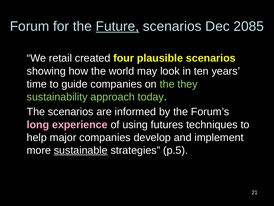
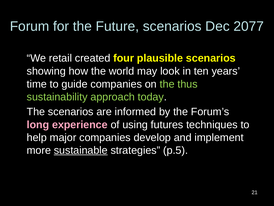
Future underline: present -> none
2085: 2085 -> 2077
they: they -> thus
